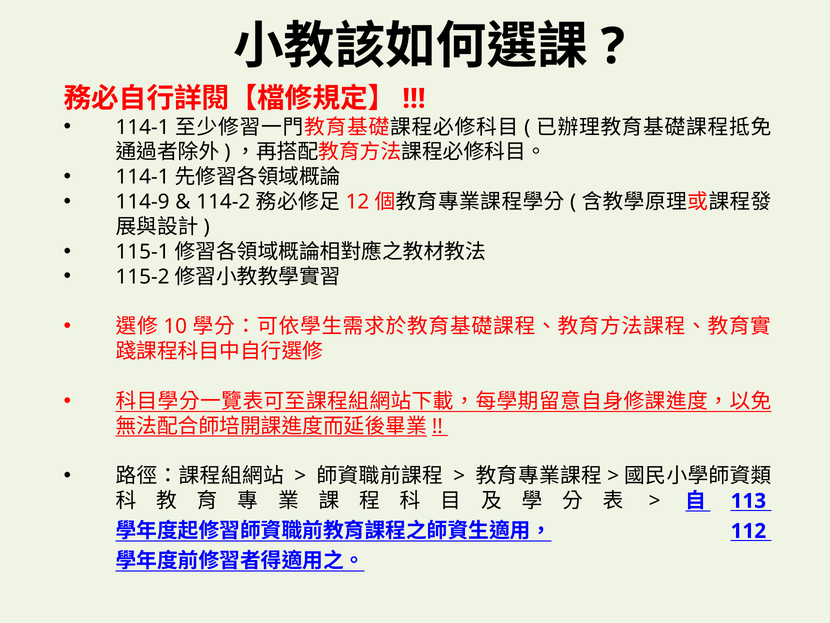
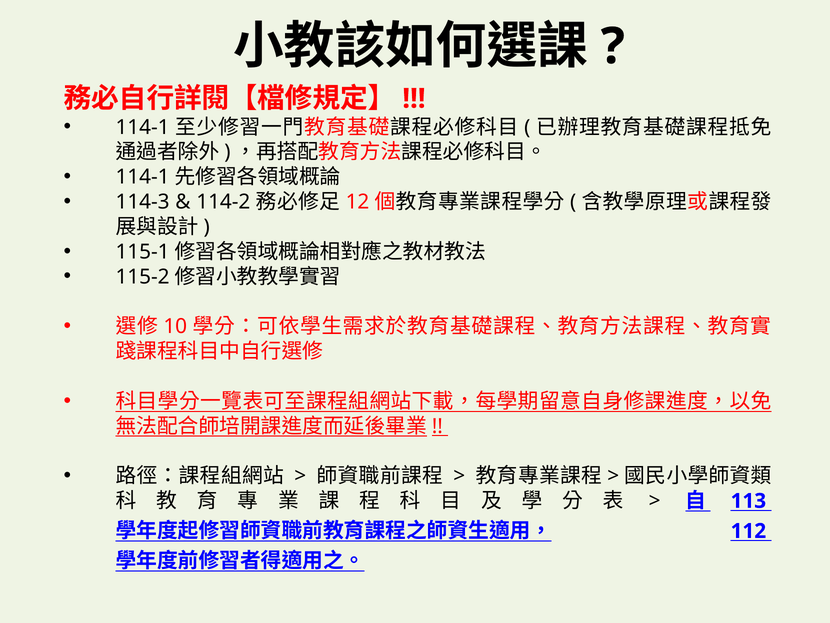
114-9: 114-9 -> 114-3
